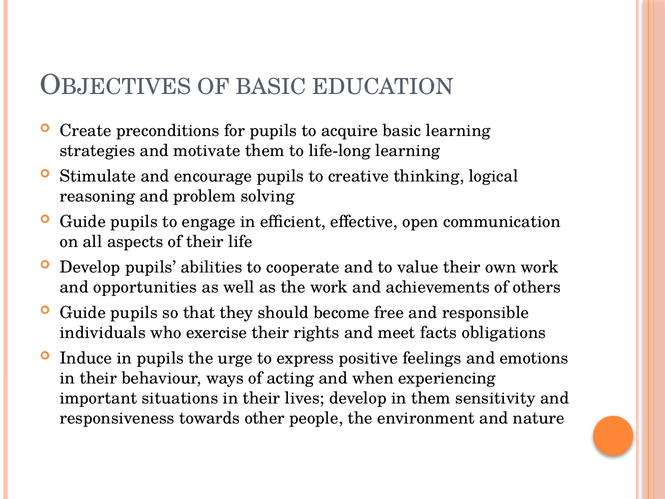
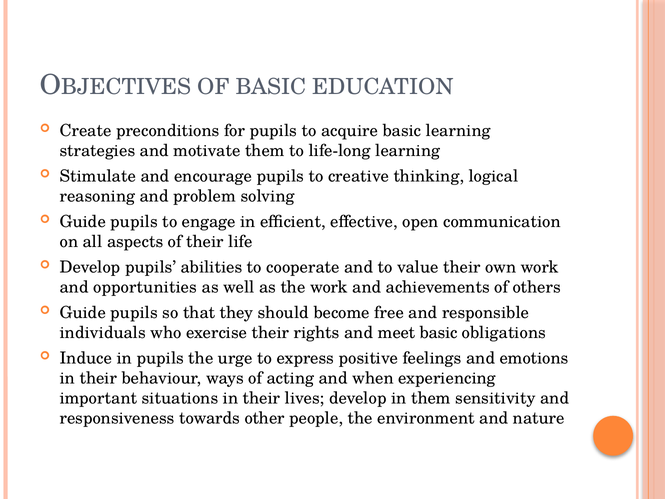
meet facts: facts -> basic
